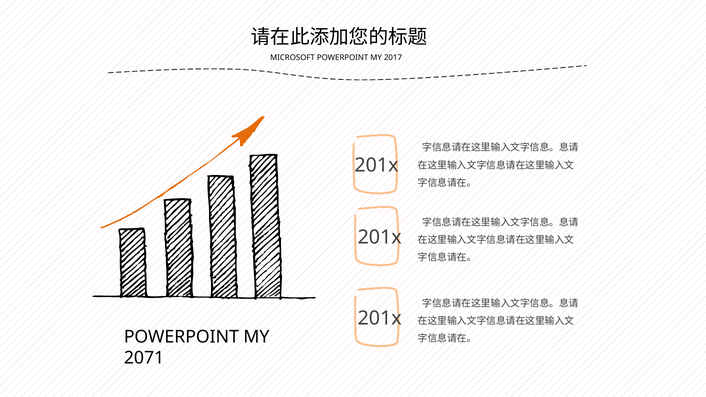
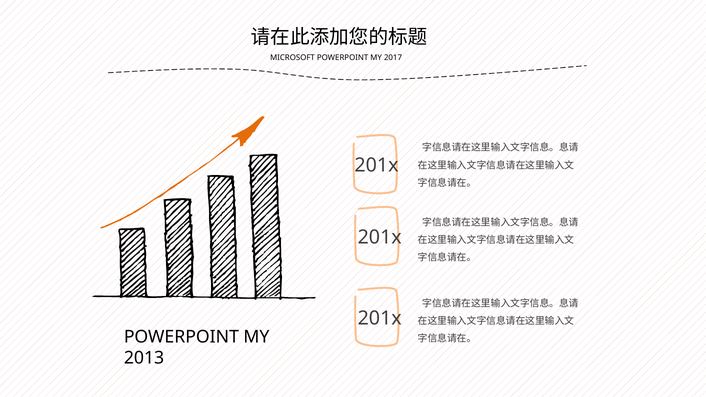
2071: 2071 -> 2013
